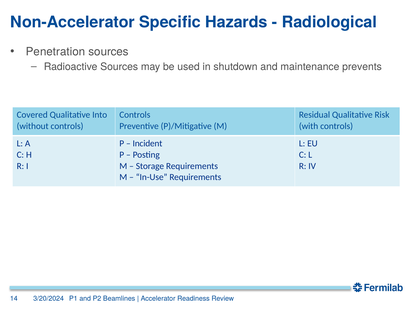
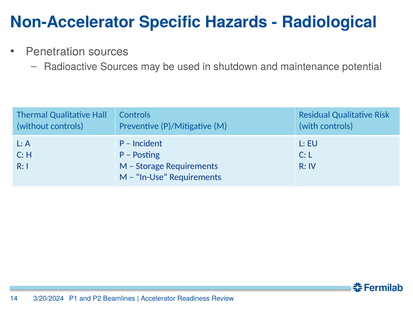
prevents: prevents -> potential
Covered: Covered -> Thermal
Into: Into -> Hall
